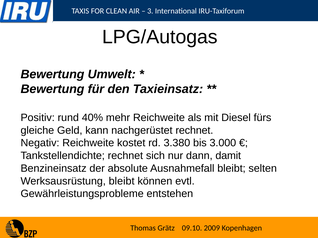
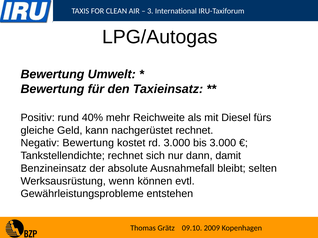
Negativ Reichweite: Reichweite -> Bewertung
rd 3.380: 3.380 -> 3.000
Werksausrüstung bleibt: bleibt -> wenn
